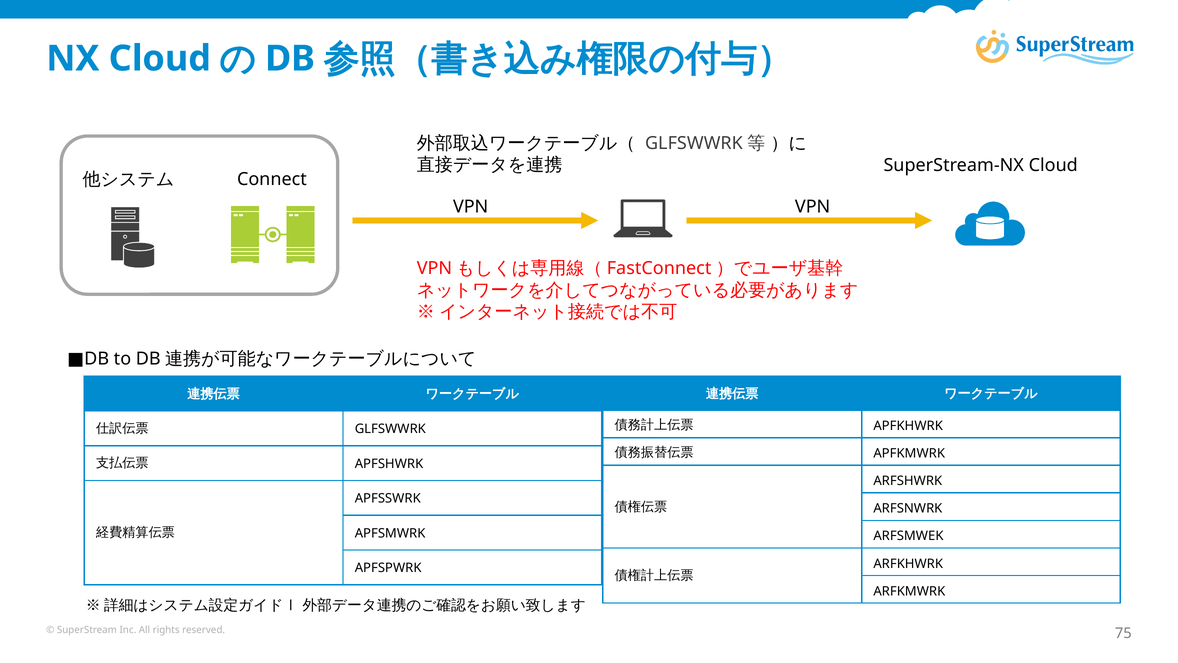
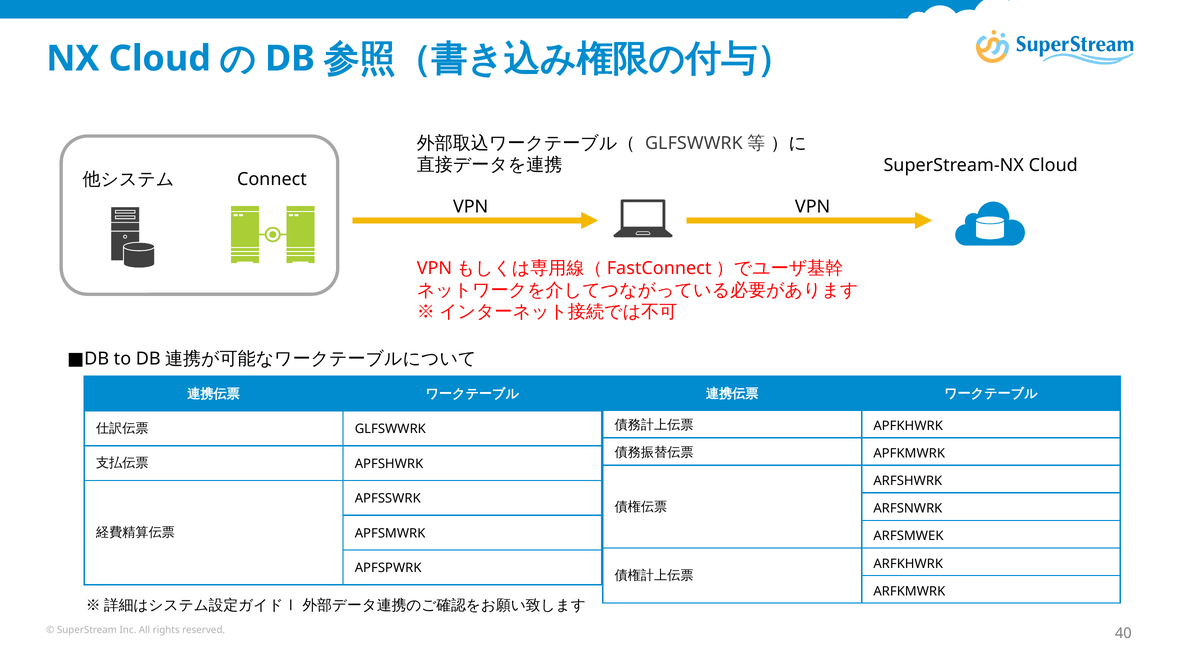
75: 75 -> 40
